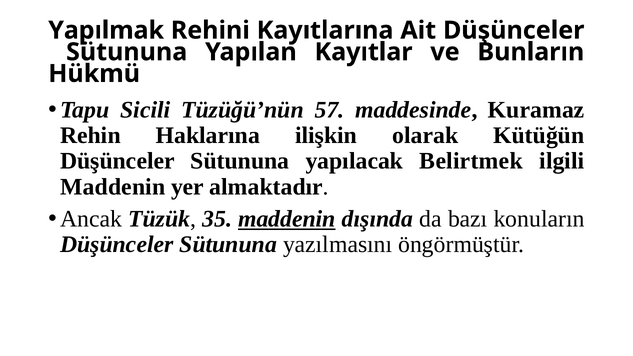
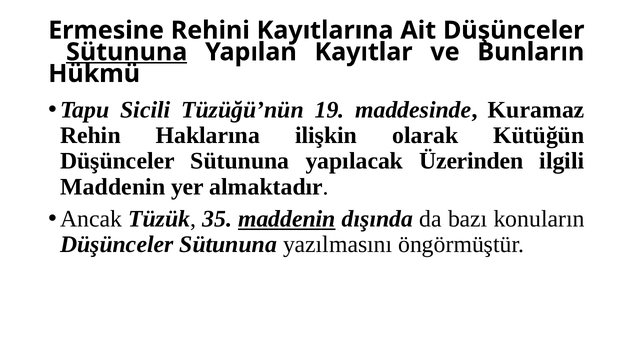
Yapılmak: Yapılmak -> Ermesine
Sütununa at (127, 52) underline: none -> present
57: 57 -> 19
Belirtmek: Belirtmek -> Üzerinden
